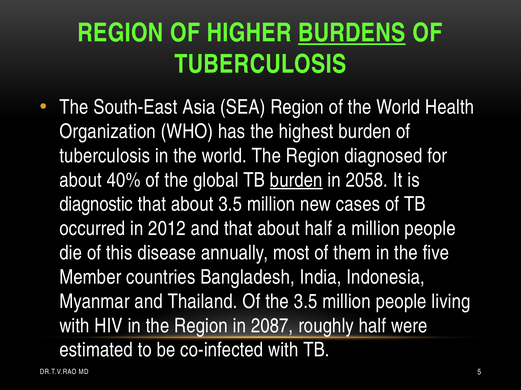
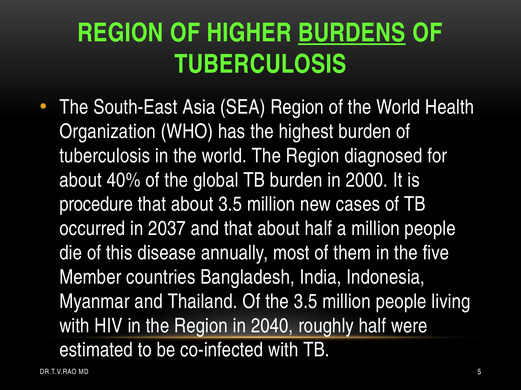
burden at (296, 180) underline: present -> none
2058: 2058 -> 2000
diagnostic: diagnostic -> procedure
2012: 2012 -> 2037
2087: 2087 -> 2040
